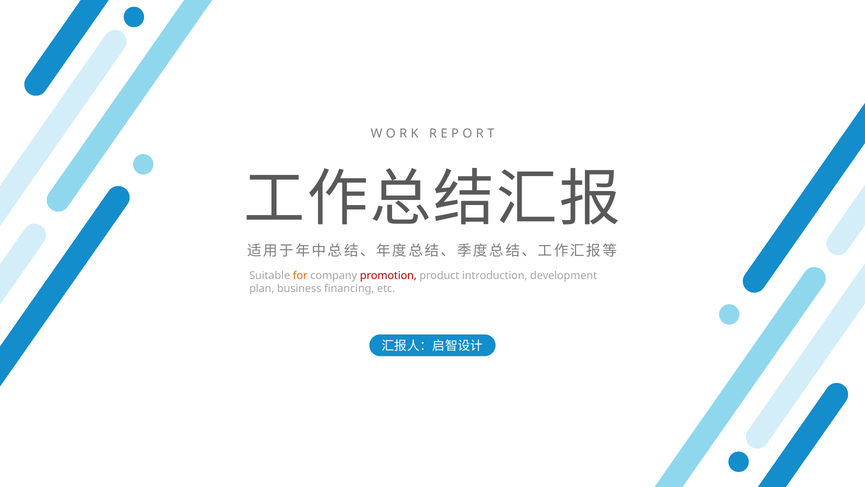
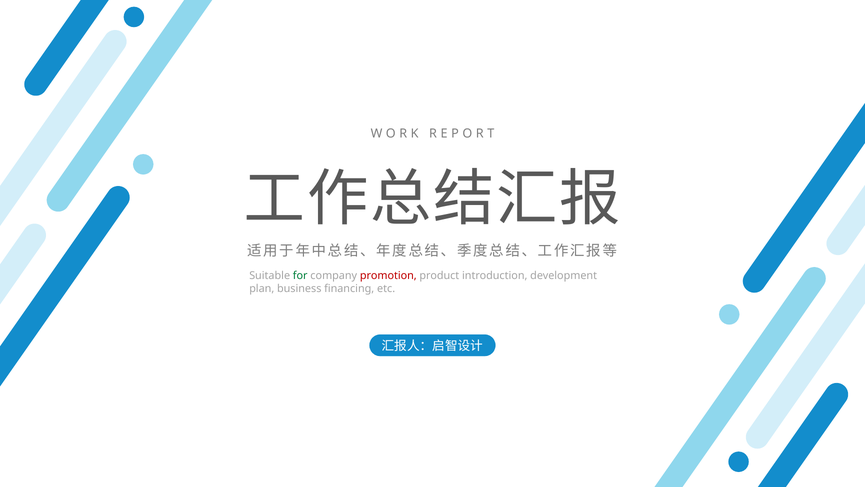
for colour: orange -> green
